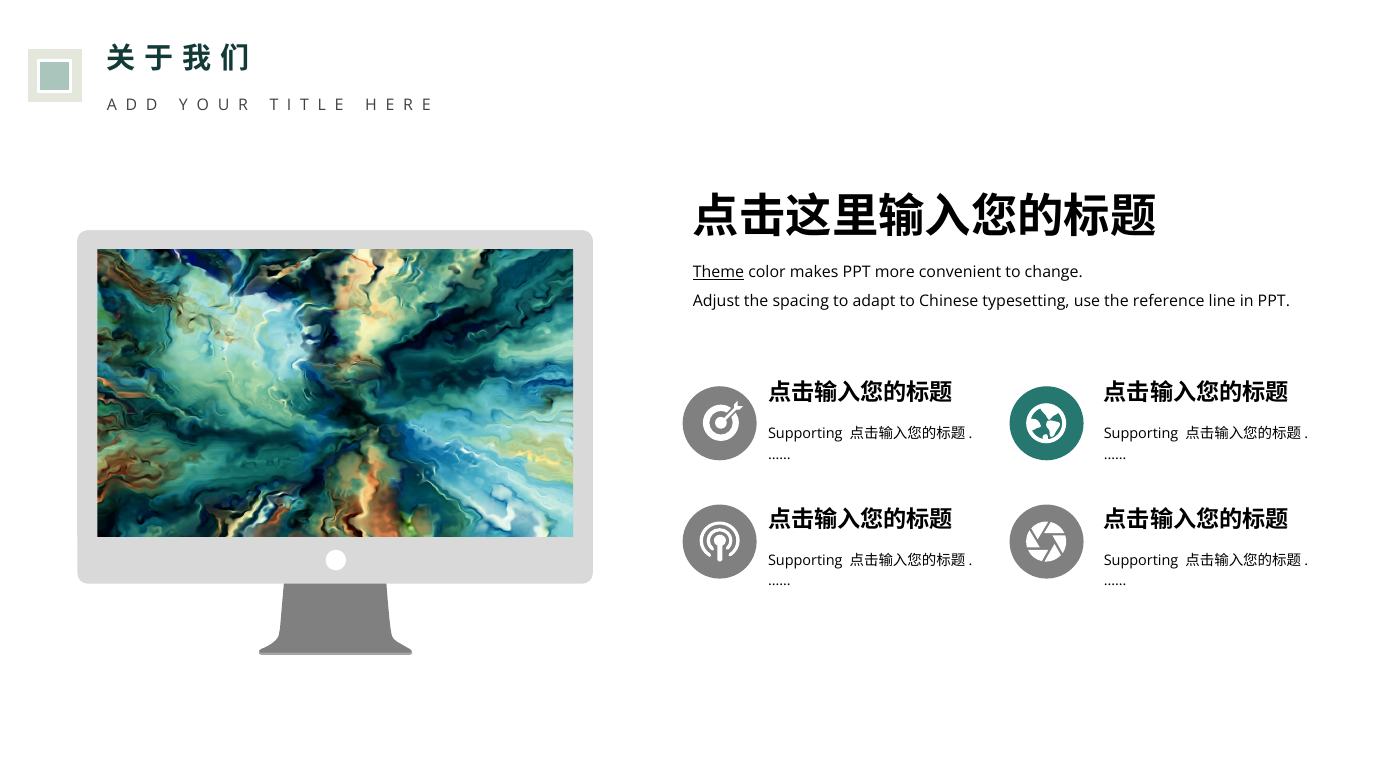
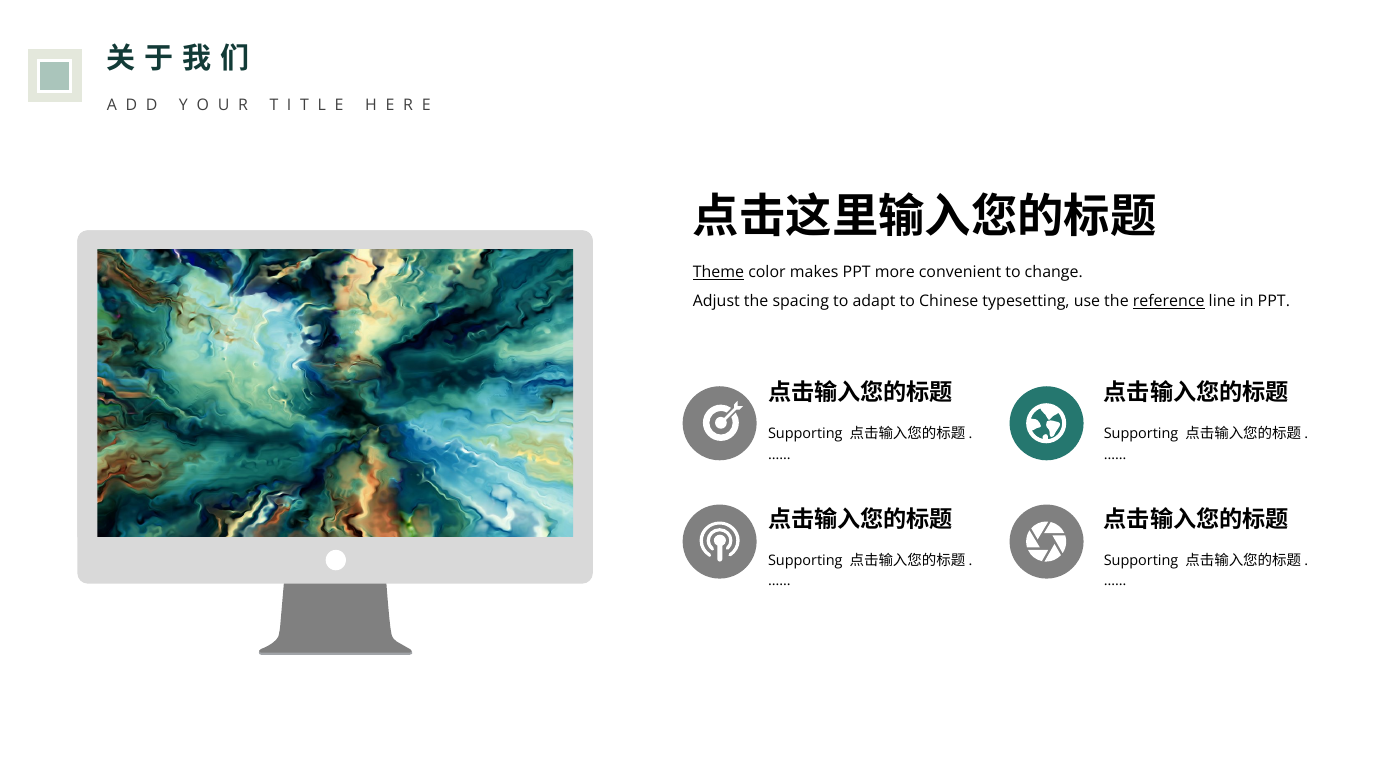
reference underline: none -> present
